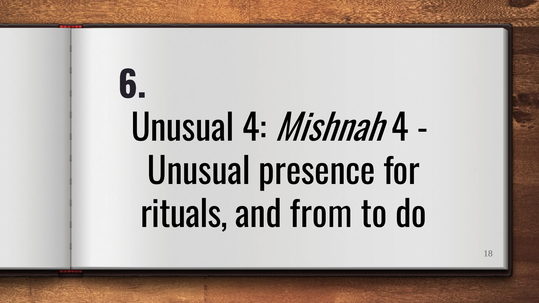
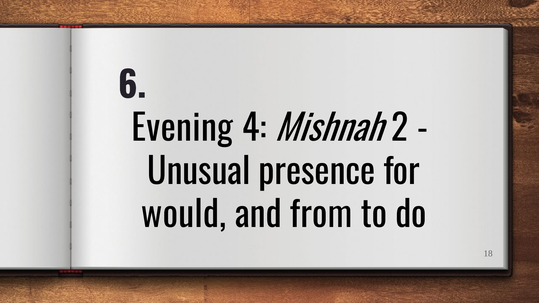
Unusual at (183, 129): Unusual -> Evening
Mishnah 4: 4 -> 2
rituals: rituals -> would
